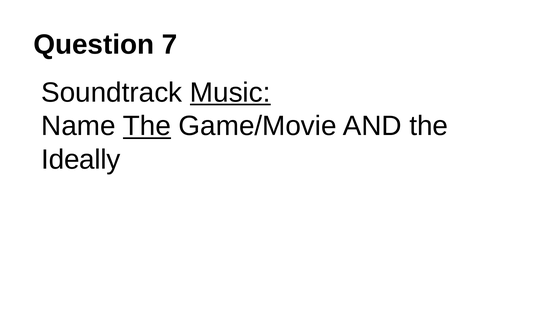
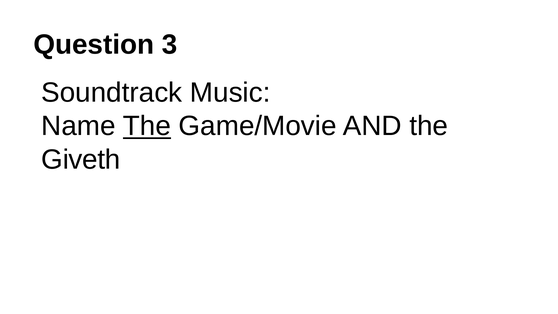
7: 7 -> 3
Music underline: present -> none
Ideally: Ideally -> Giveth
